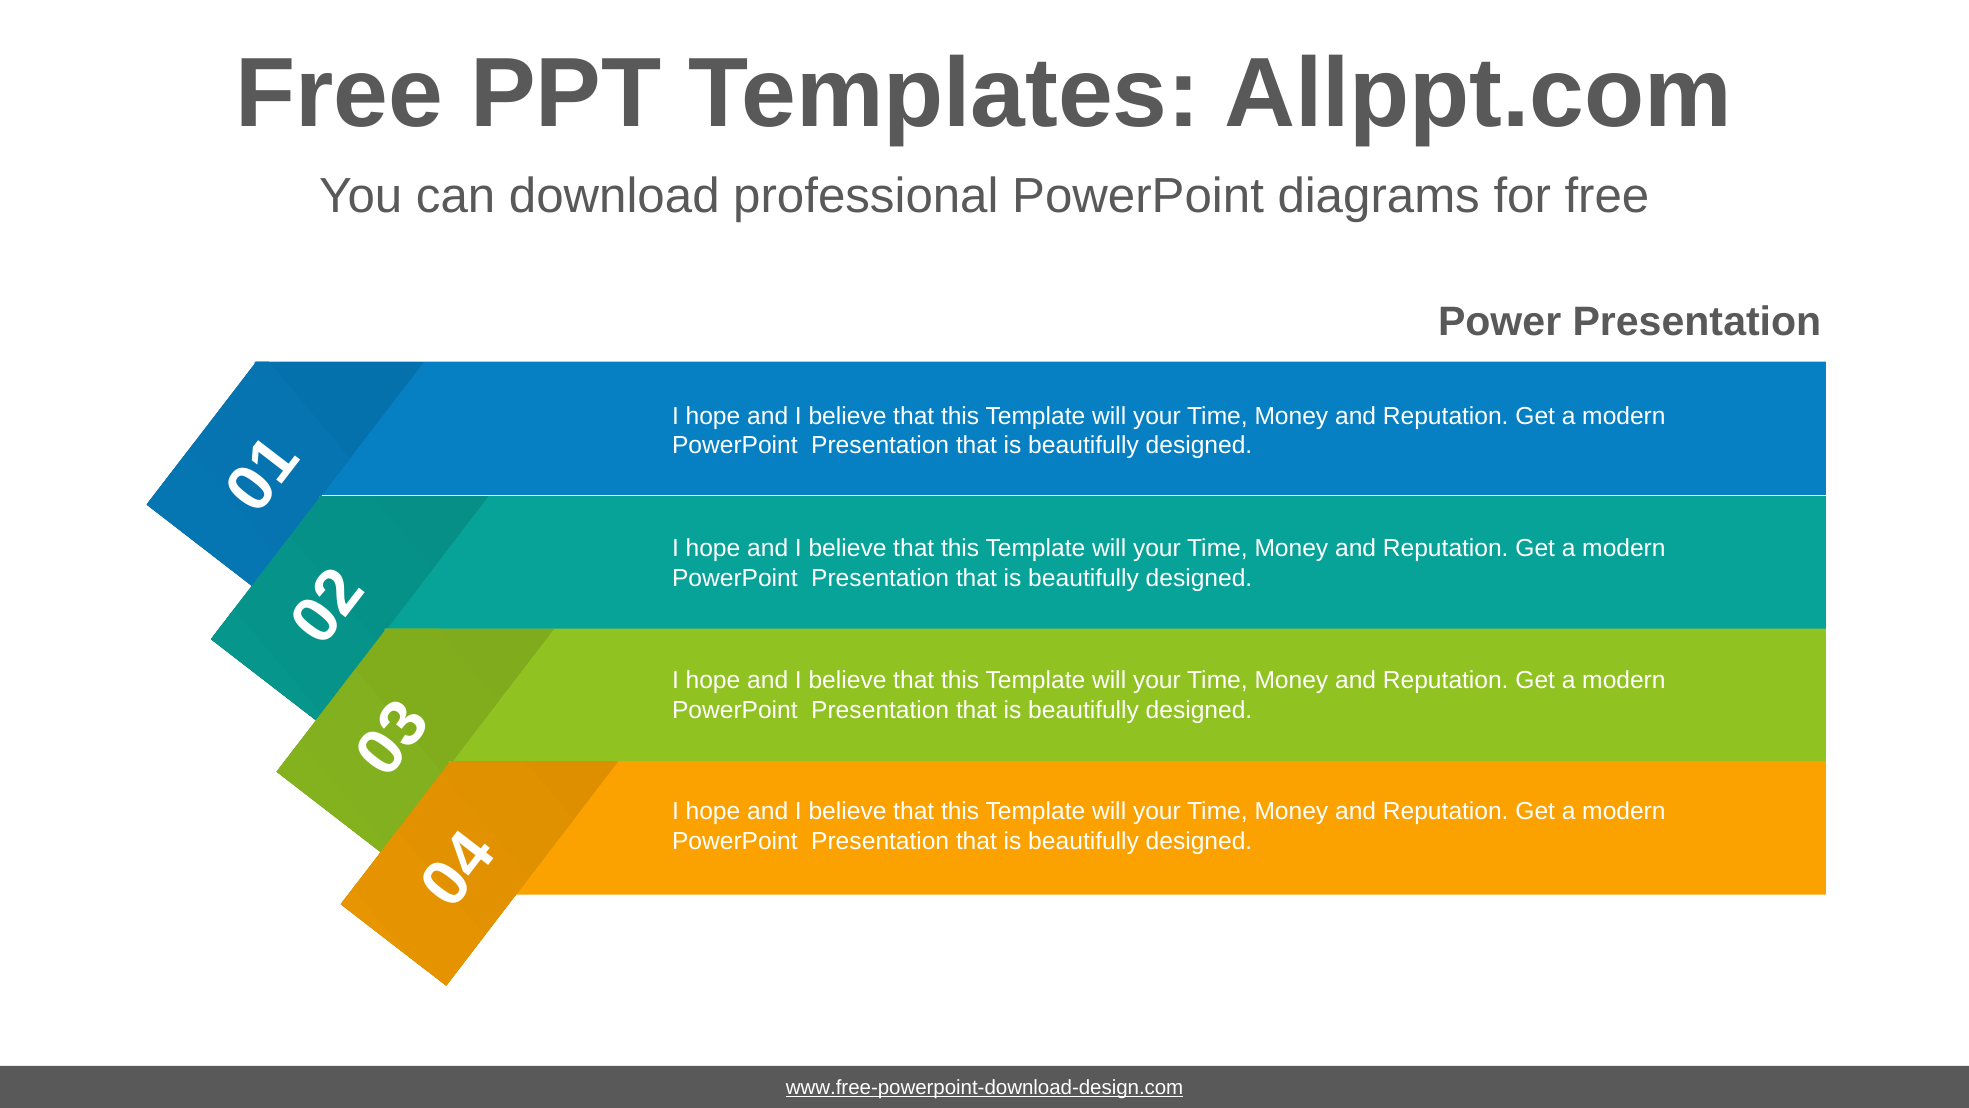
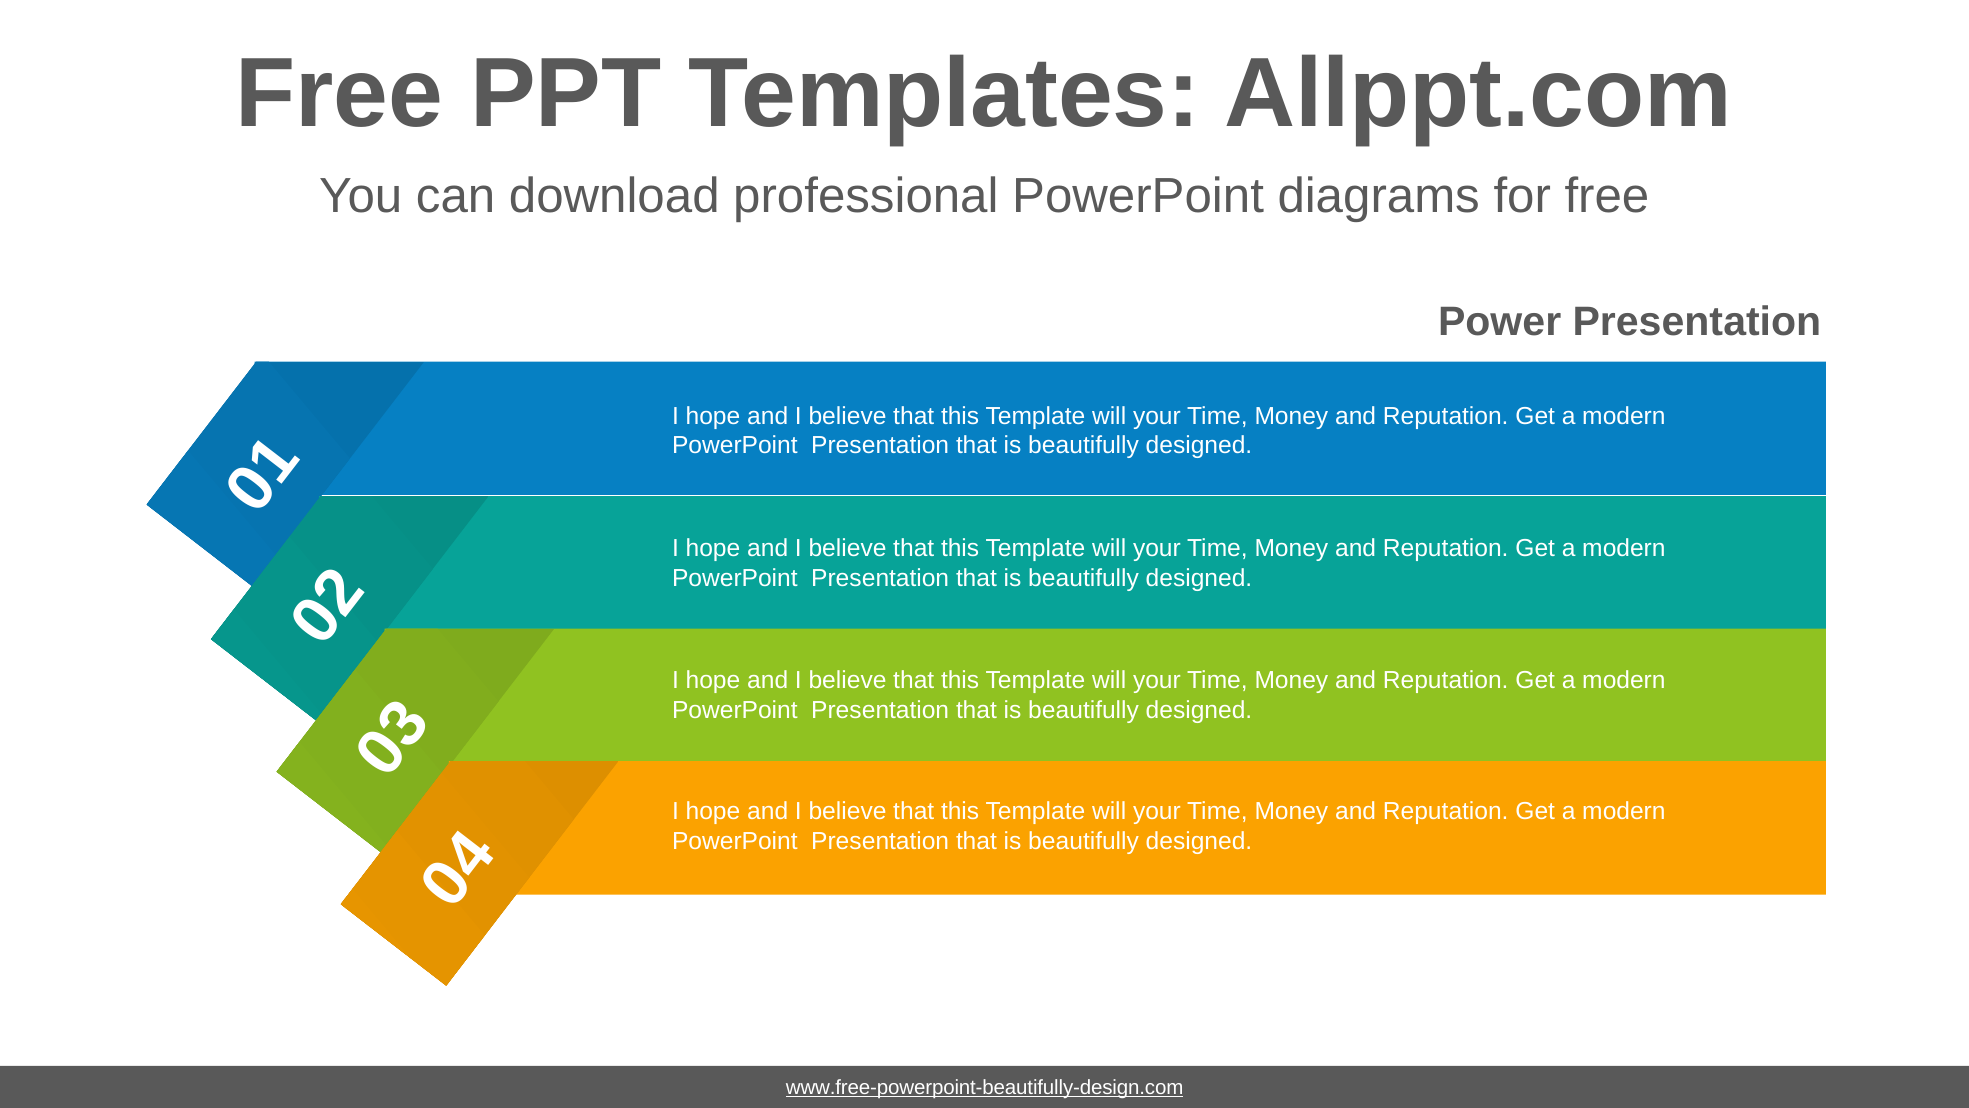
www.free-powerpoint-download-design.com: www.free-powerpoint-download-design.com -> www.free-powerpoint-beautifully-design.com
